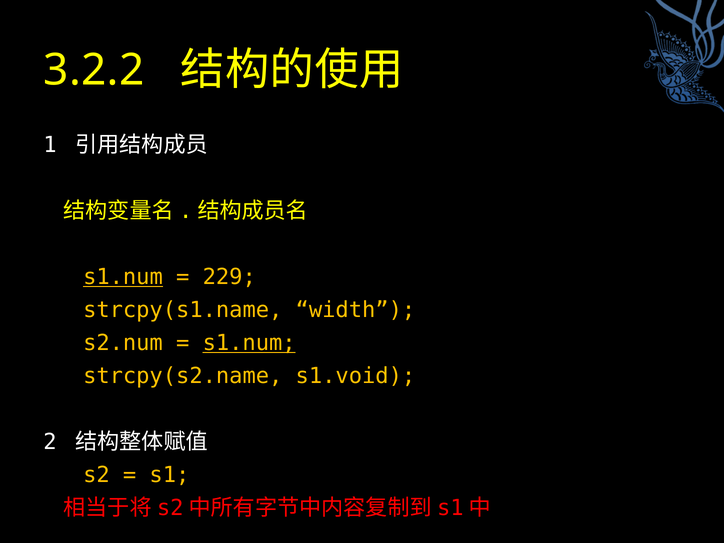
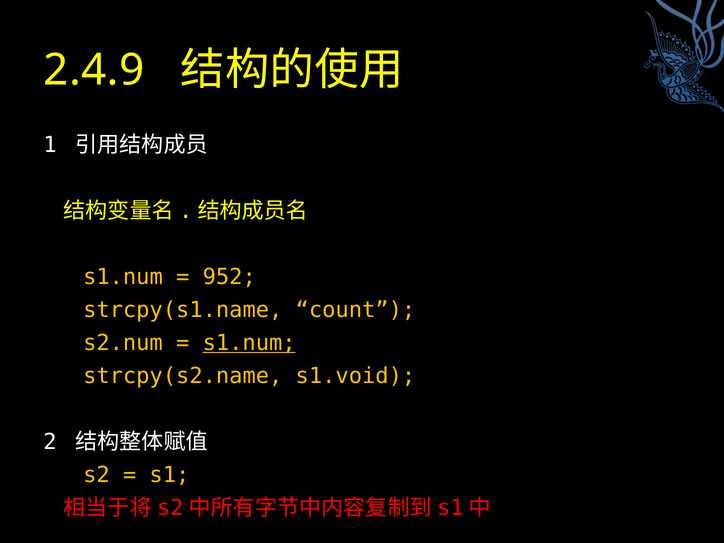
3.2.2: 3.2.2 -> 2.4.9
s1.num at (123, 277) underline: present -> none
229: 229 -> 952
width: width -> count
